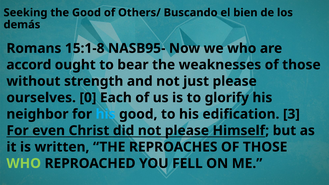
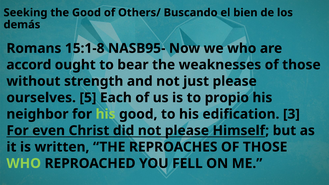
0: 0 -> 5
glorify: glorify -> propio
his at (106, 114) colour: light blue -> light green
